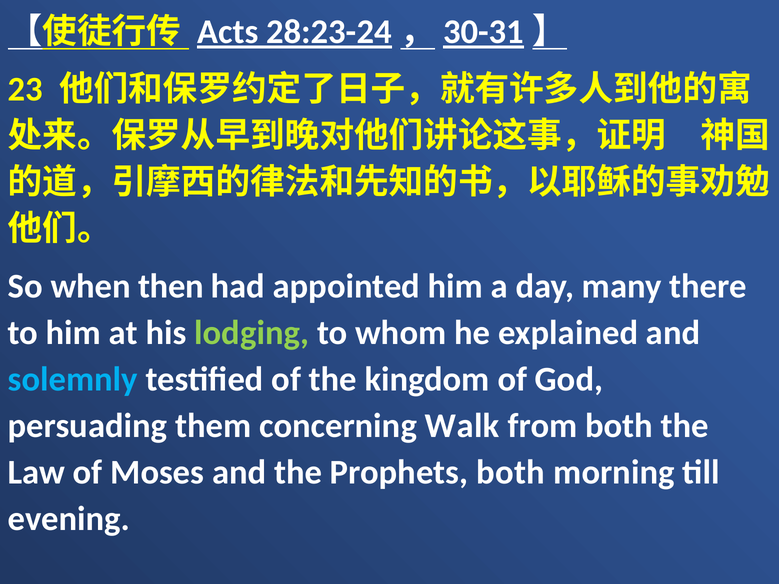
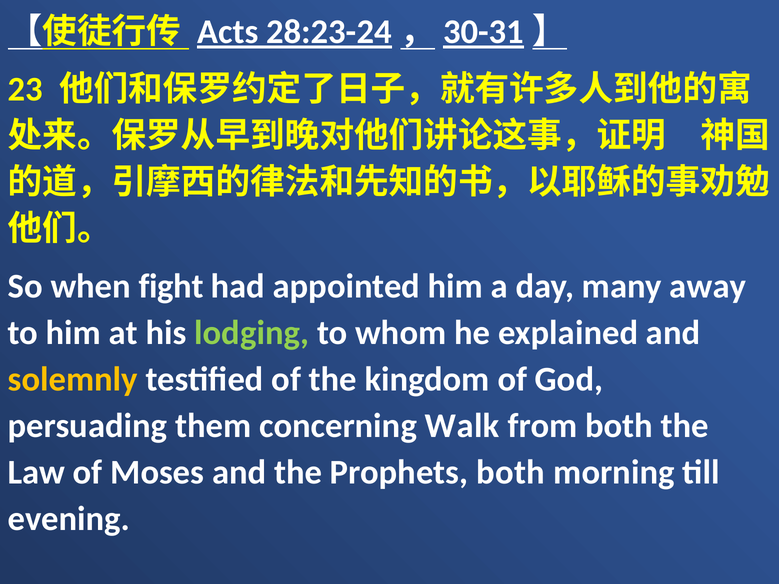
then: then -> fight
there: there -> away
solemnly colour: light blue -> yellow
